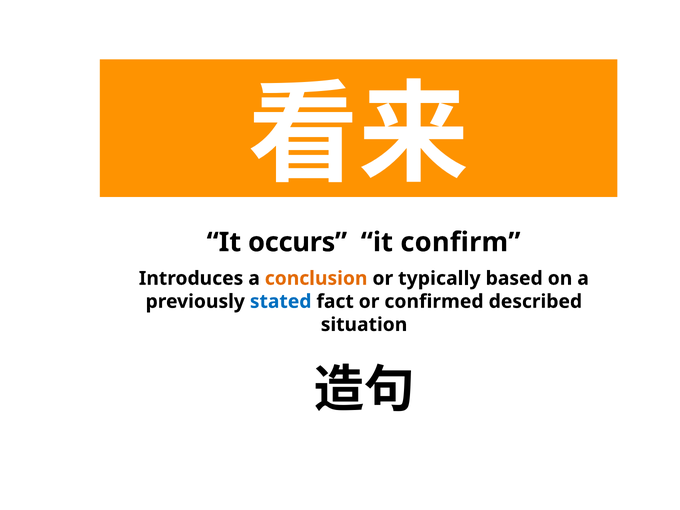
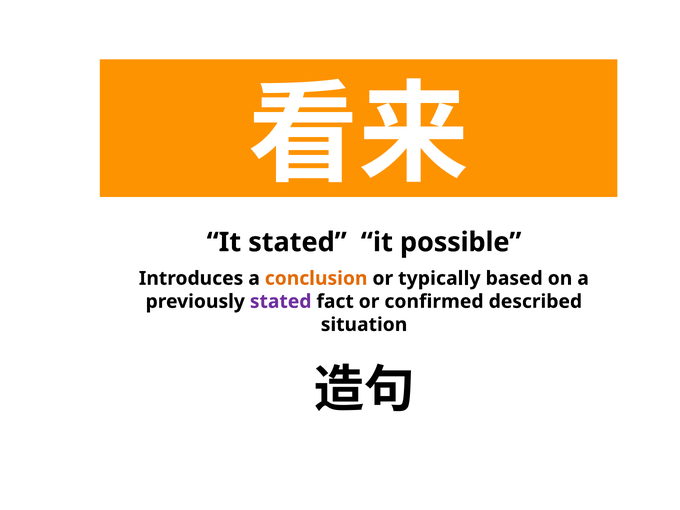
It occurs: occurs -> stated
confirm: confirm -> possible
stated at (281, 302) colour: blue -> purple
